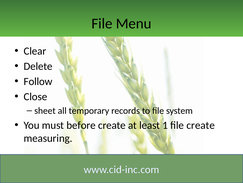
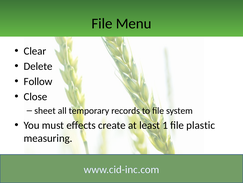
before: before -> effects
file create: create -> plastic
